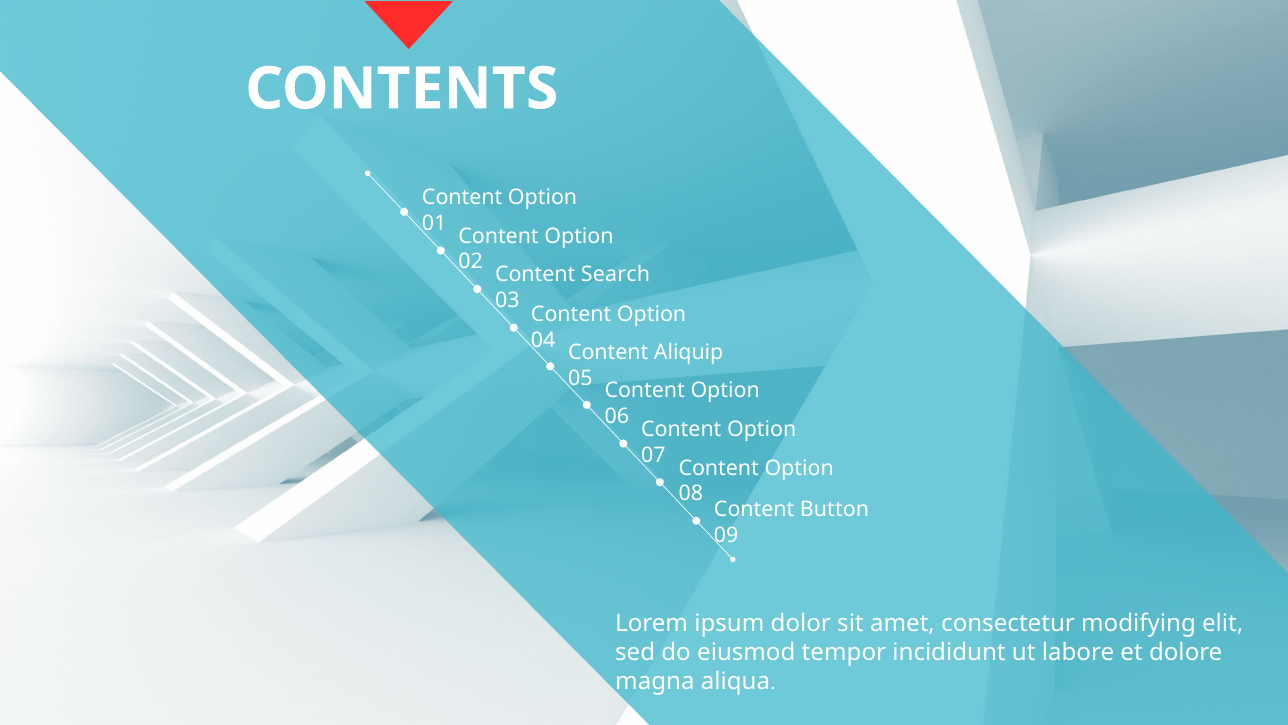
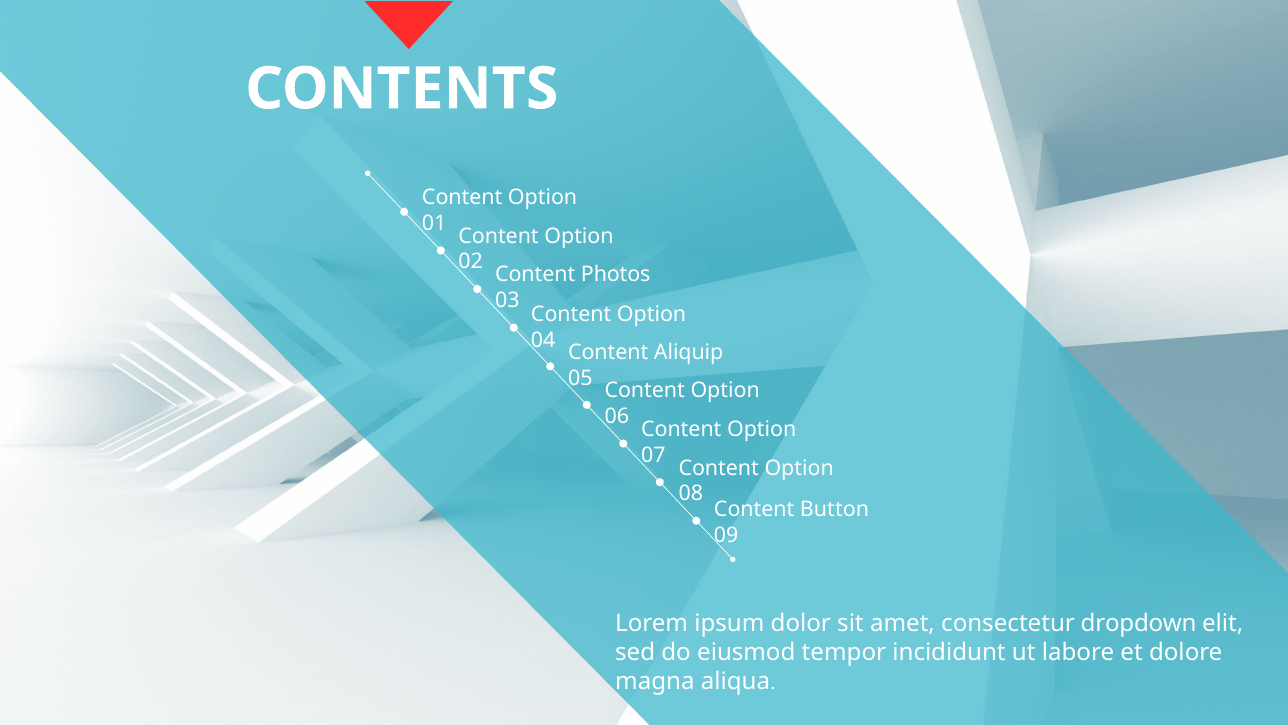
Search: Search -> Photos
modifying: modifying -> dropdown
